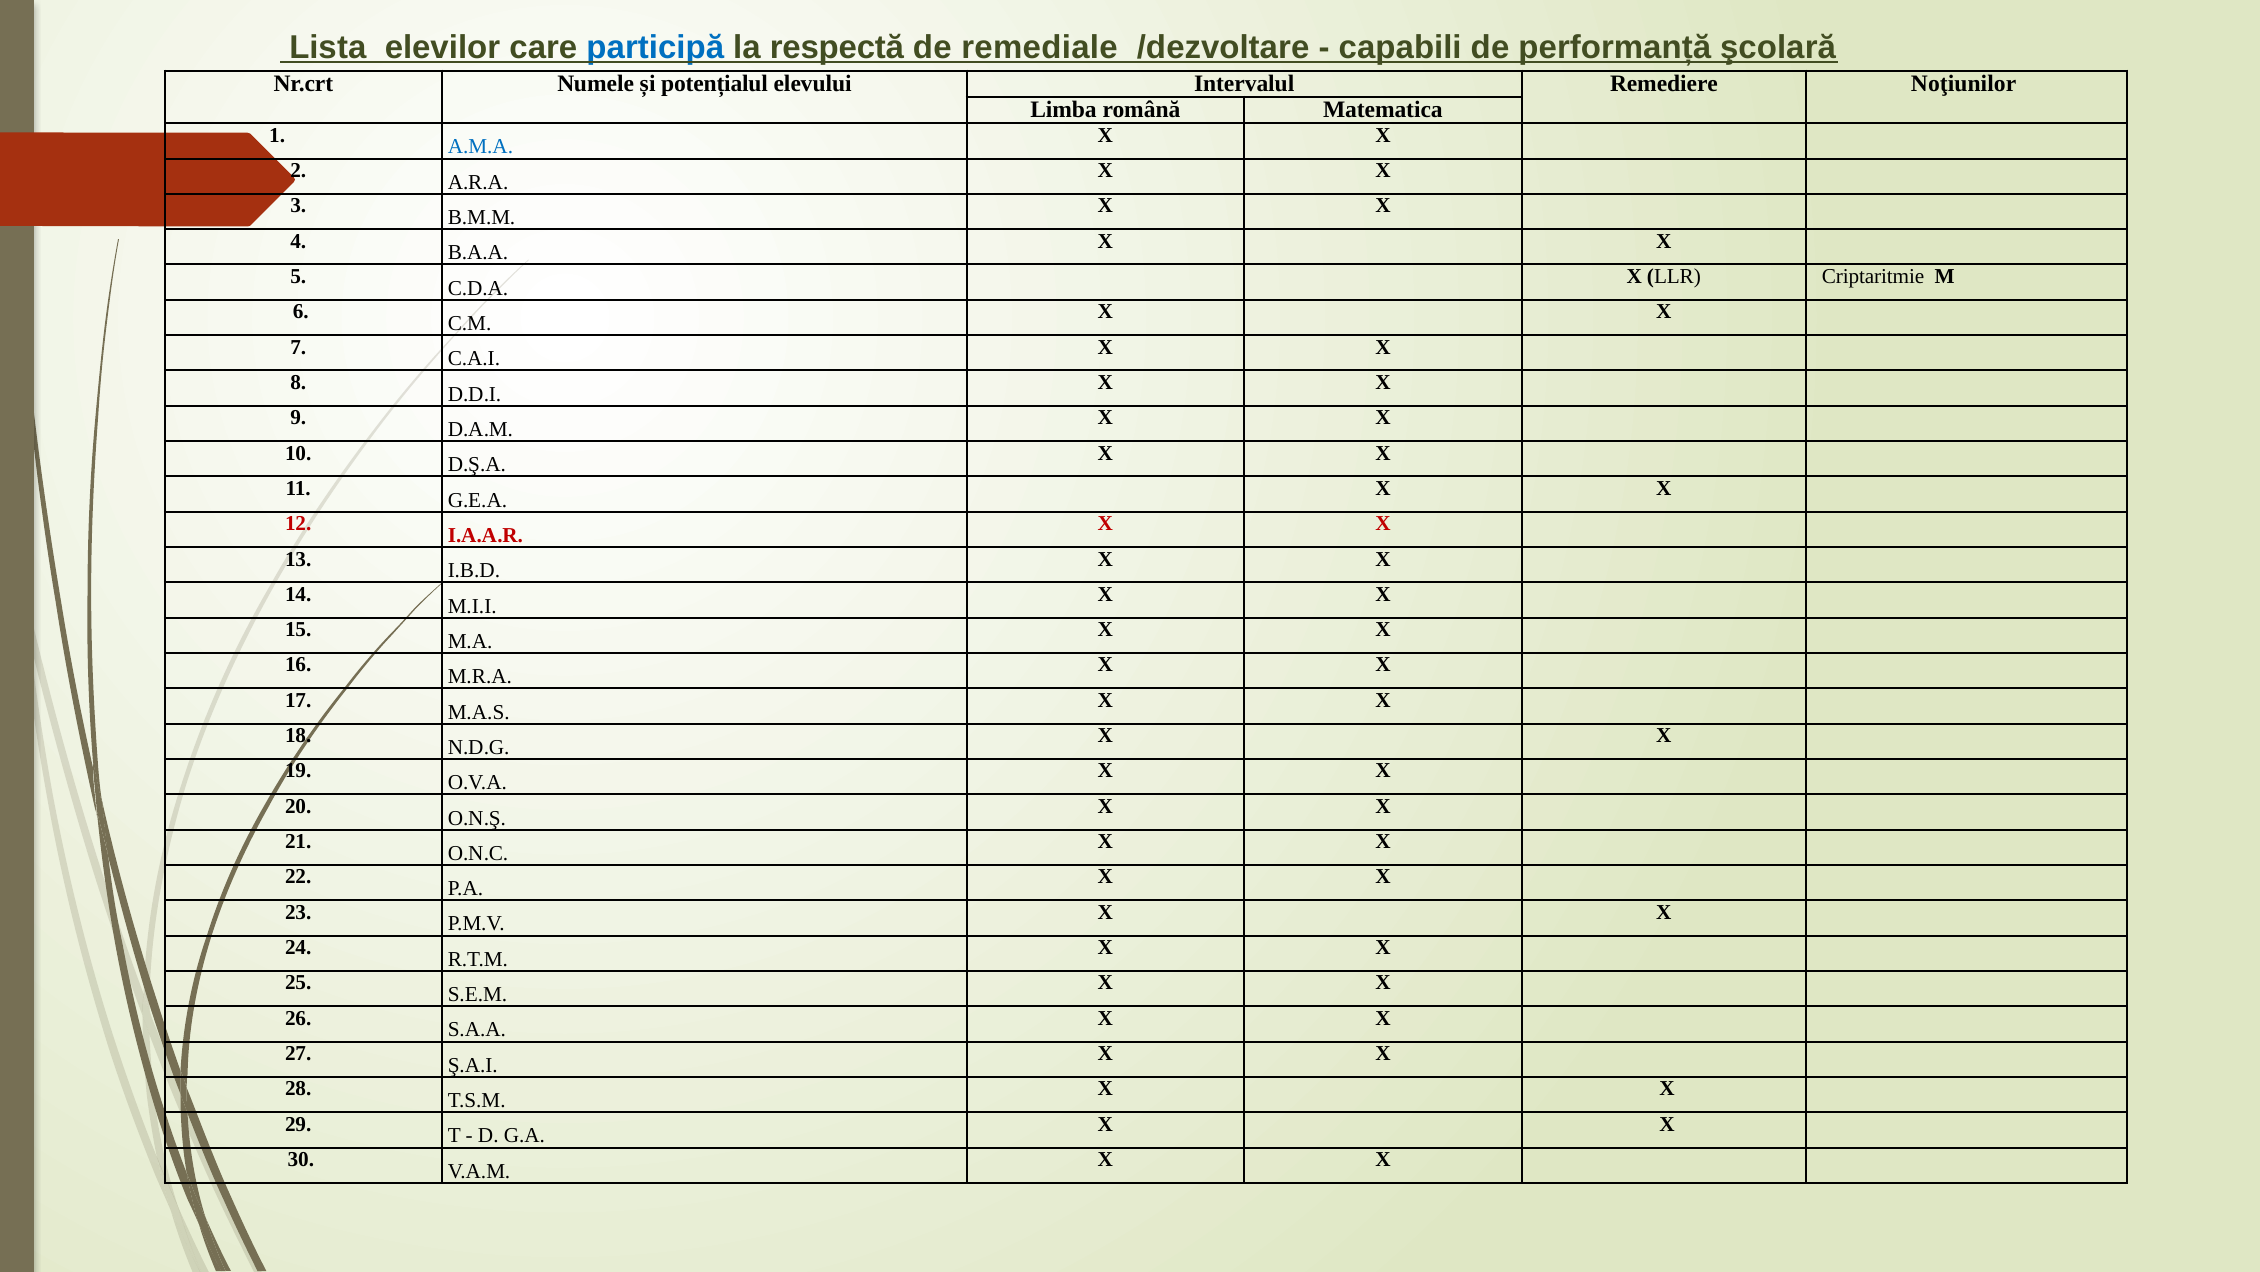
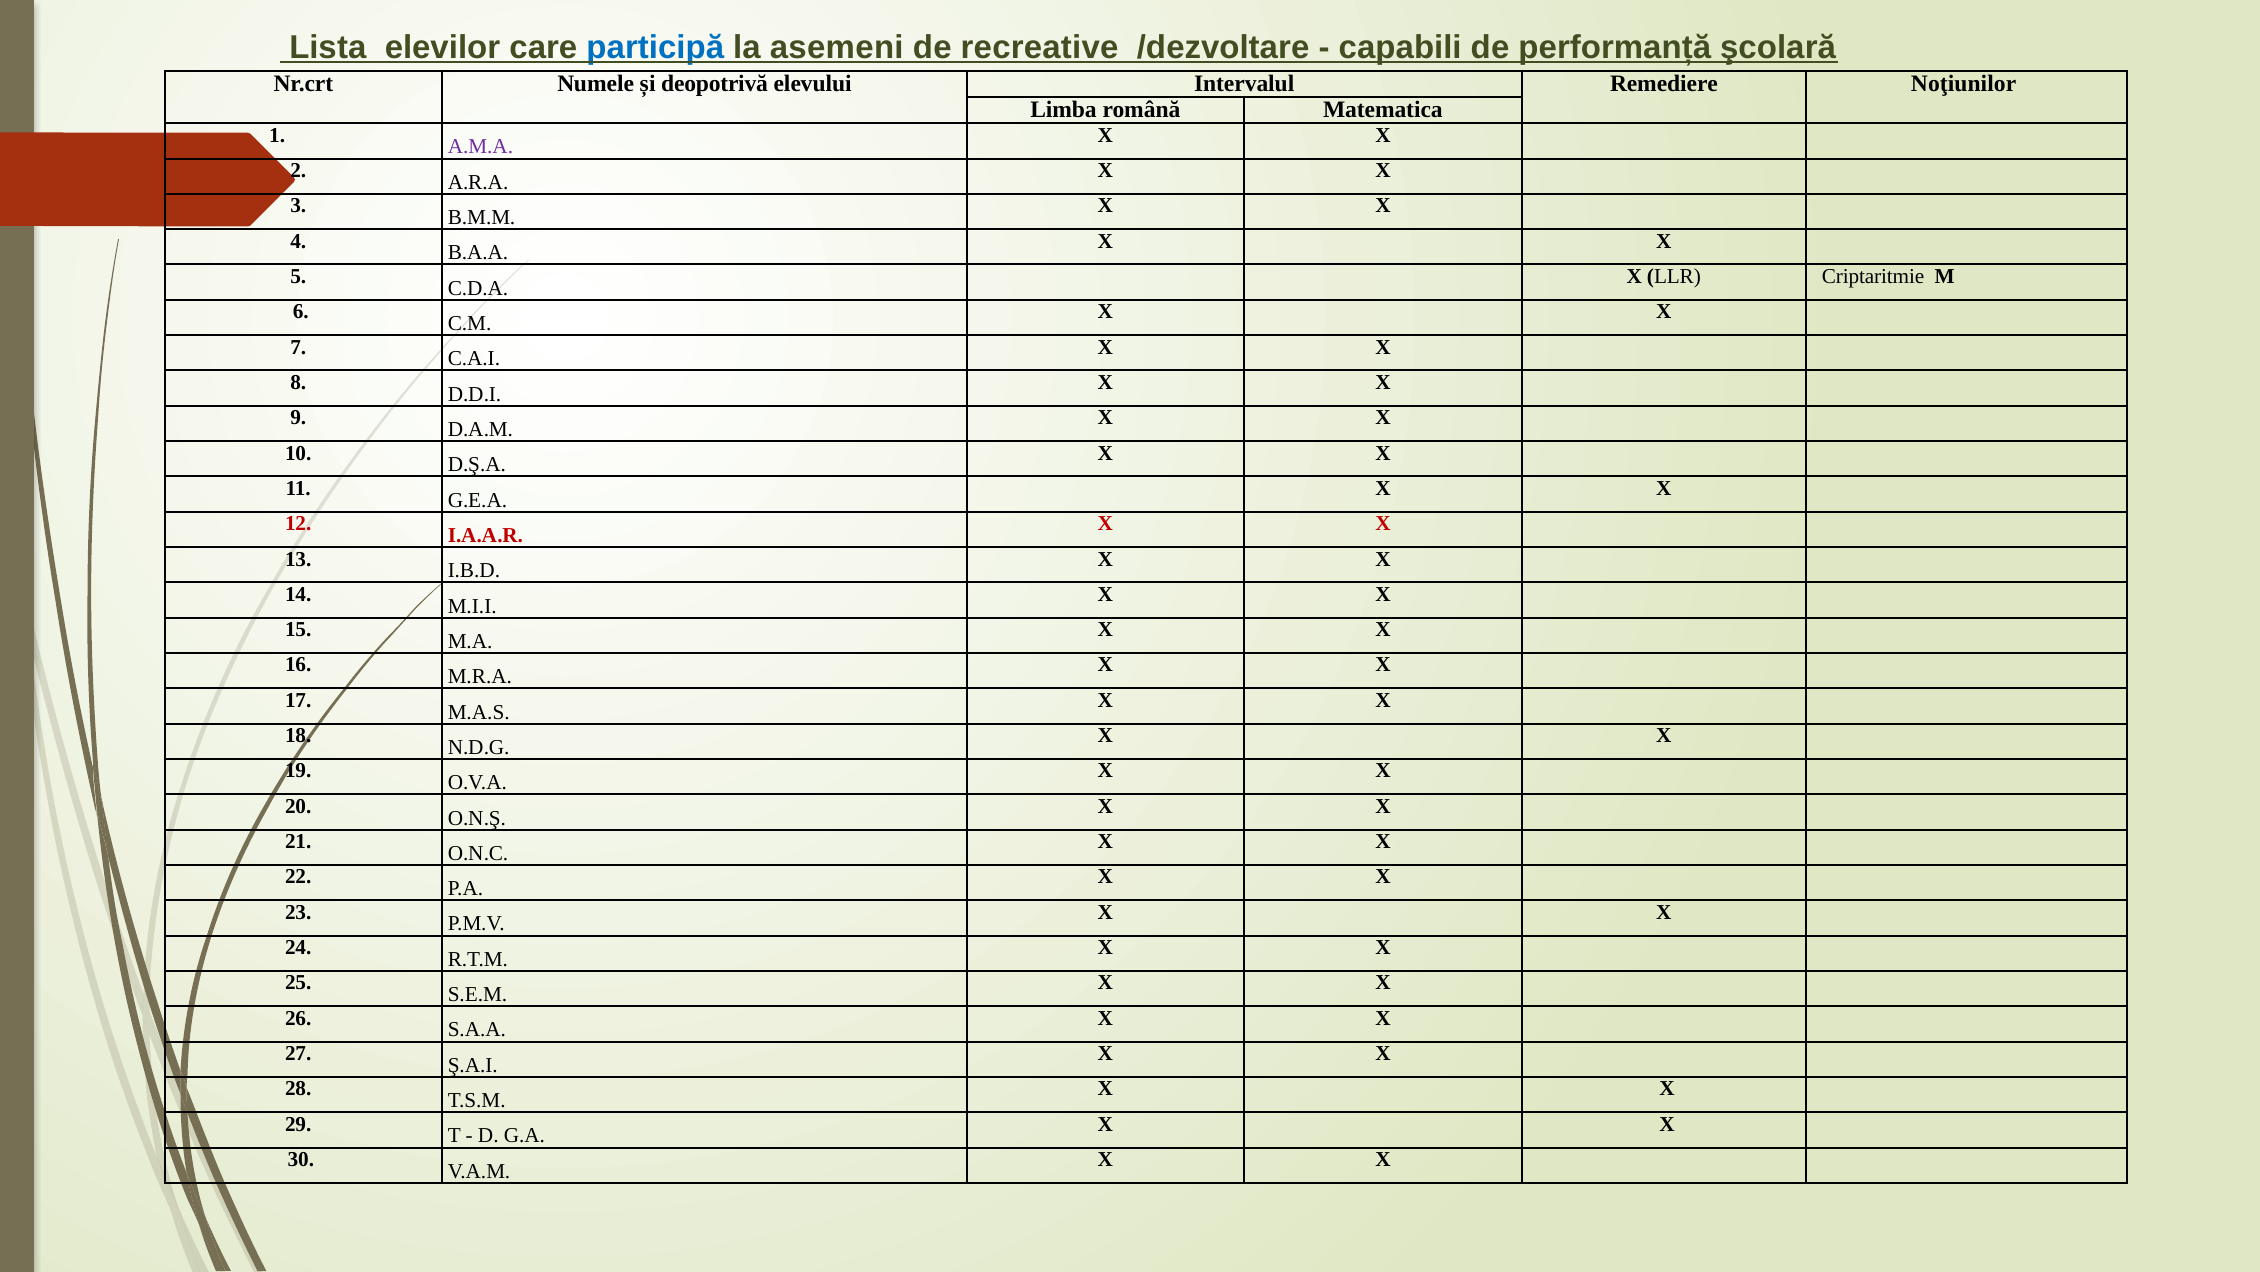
respectă: respectă -> asemeni
remediale: remediale -> recreative
potențialul: potențialul -> deopotrivă
A.M.A colour: blue -> purple
